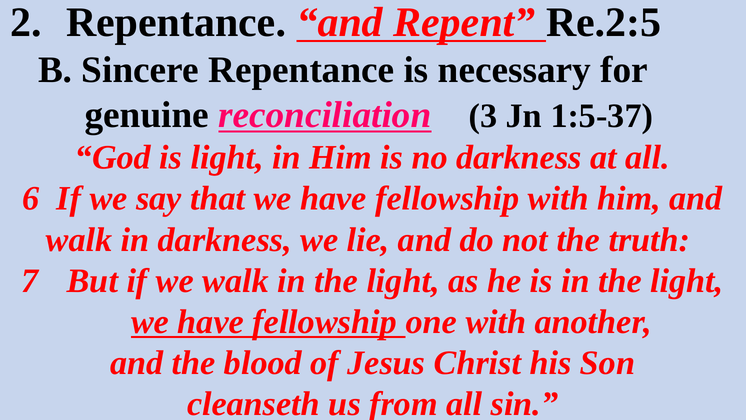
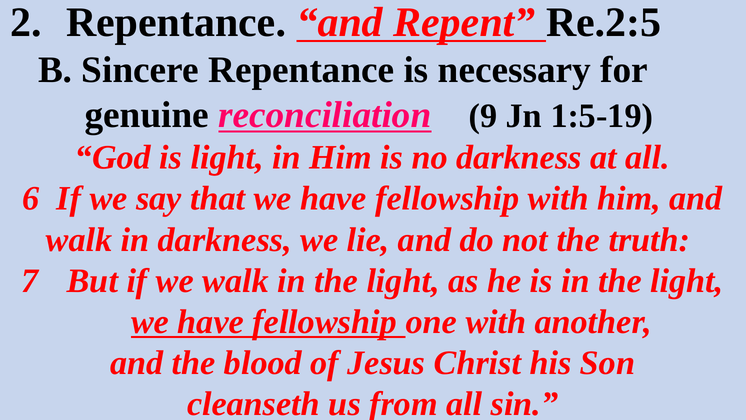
3: 3 -> 9
1:5-37: 1:5-37 -> 1:5-19
